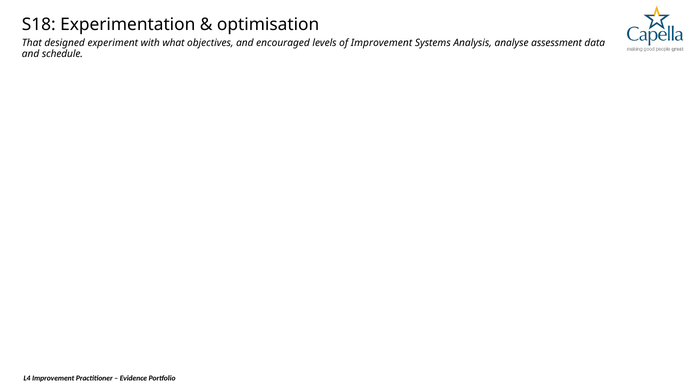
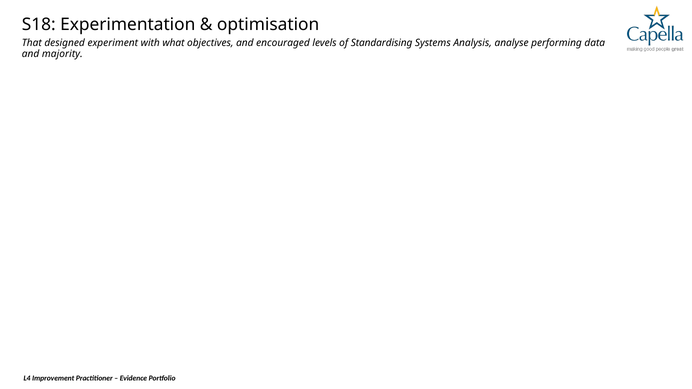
of Improvement: Improvement -> Standardising
assessment: assessment -> performing
schedule: schedule -> majority
